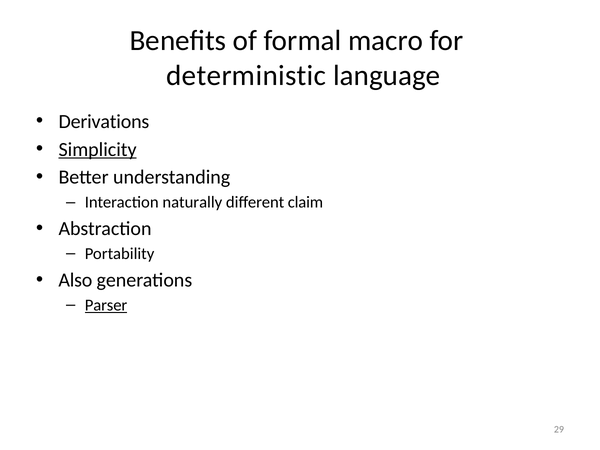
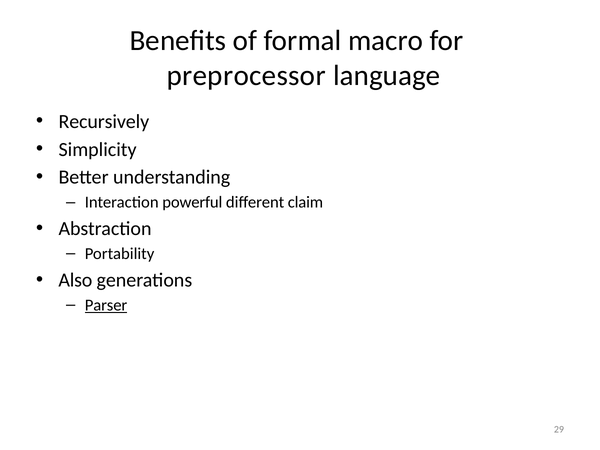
deterministic: deterministic -> preprocessor
Derivations: Derivations -> Recursively
Simplicity underline: present -> none
naturally: naturally -> powerful
